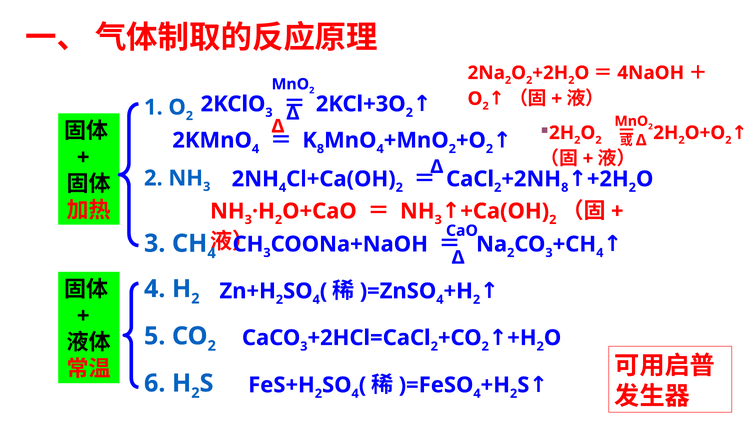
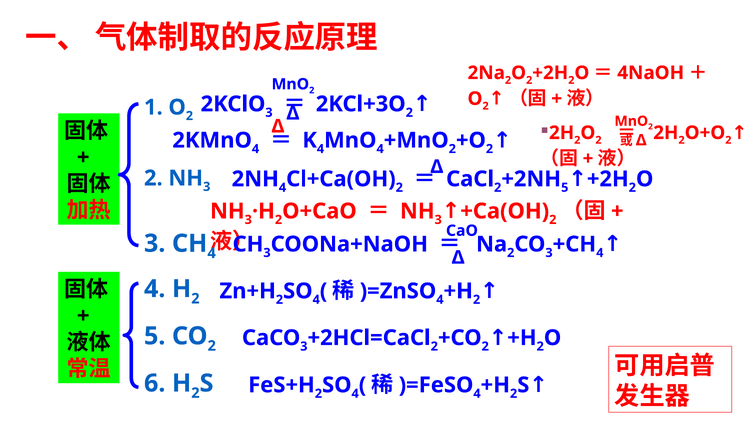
8 at (320, 149): 8 -> 4
8 at (565, 187): 8 -> 5
